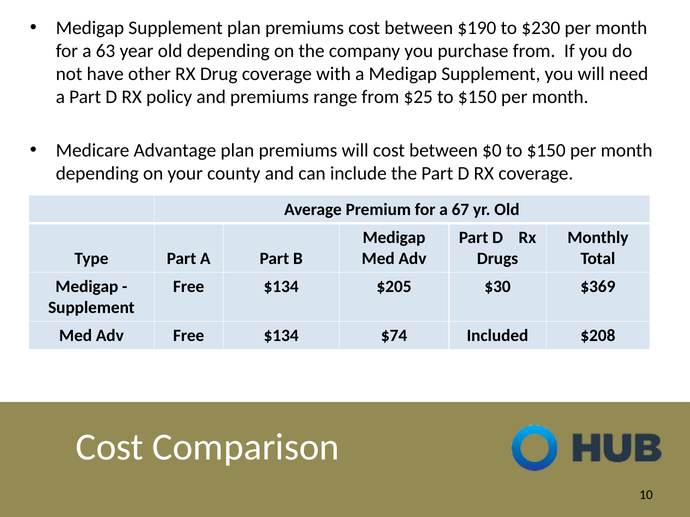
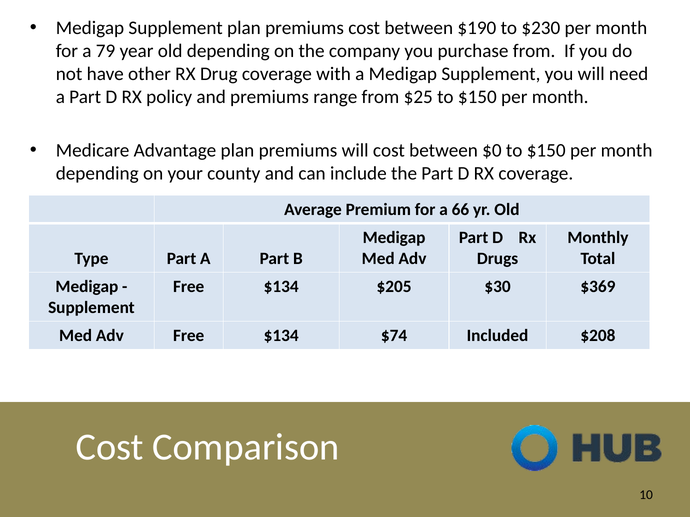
63: 63 -> 79
67: 67 -> 66
